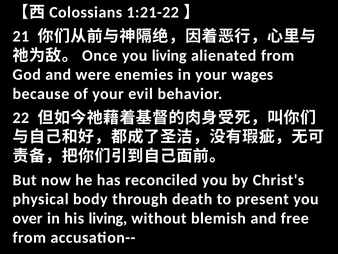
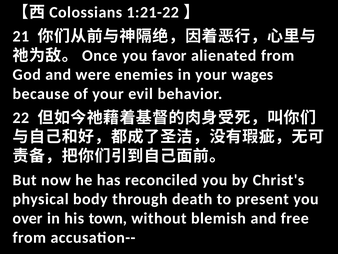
you living: living -> favor
his living: living -> town
